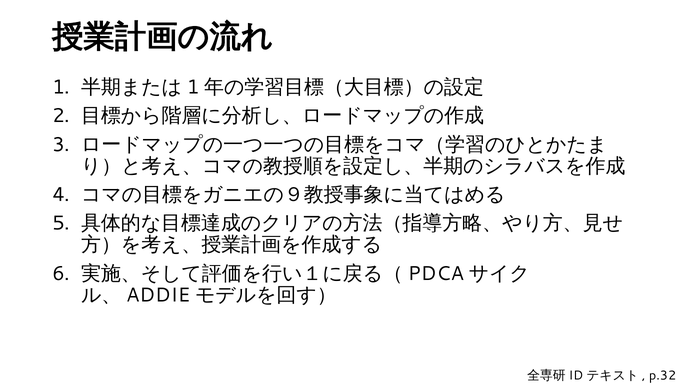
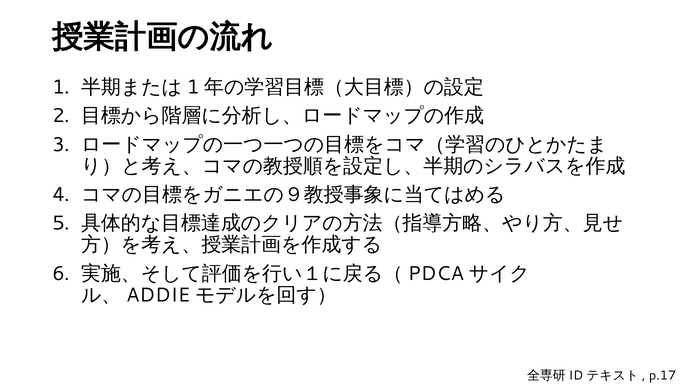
p.32: p.32 -> p.17
